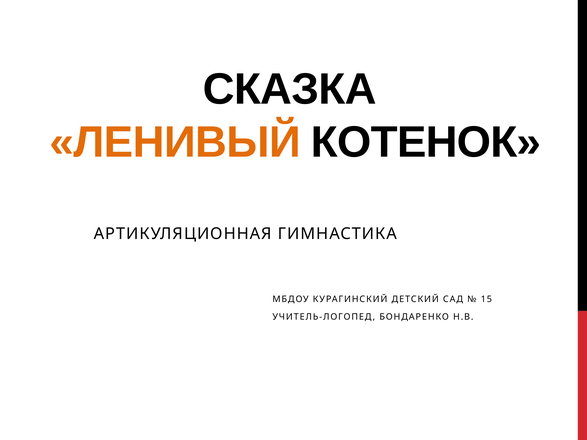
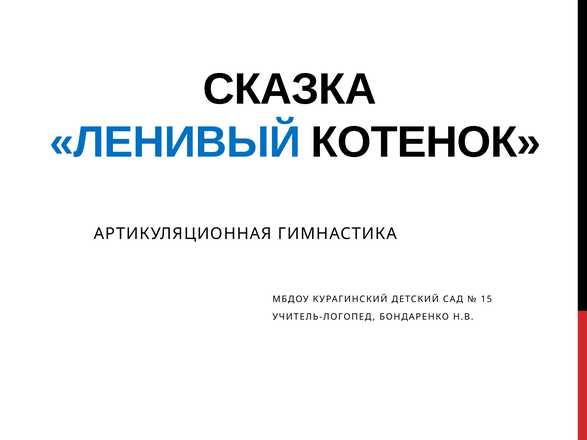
ЛЕНИВЫЙ colour: orange -> blue
